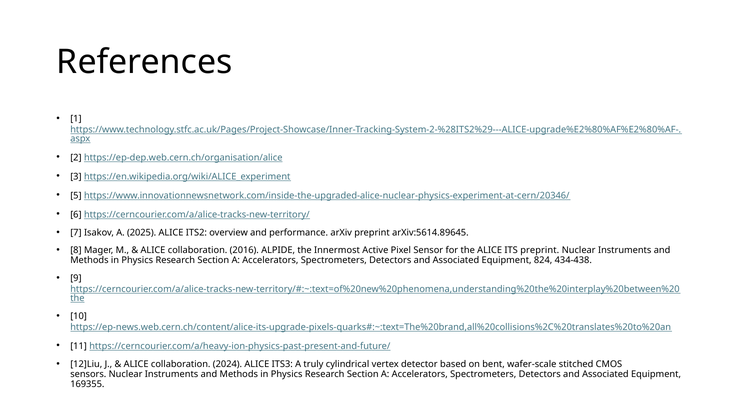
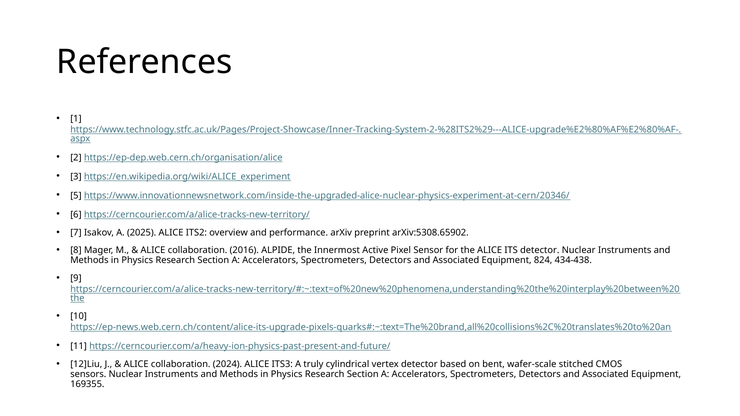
arXiv:5614.89645: arXiv:5614.89645 -> arXiv:5308.65902
ITS preprint: preprint -> detector
